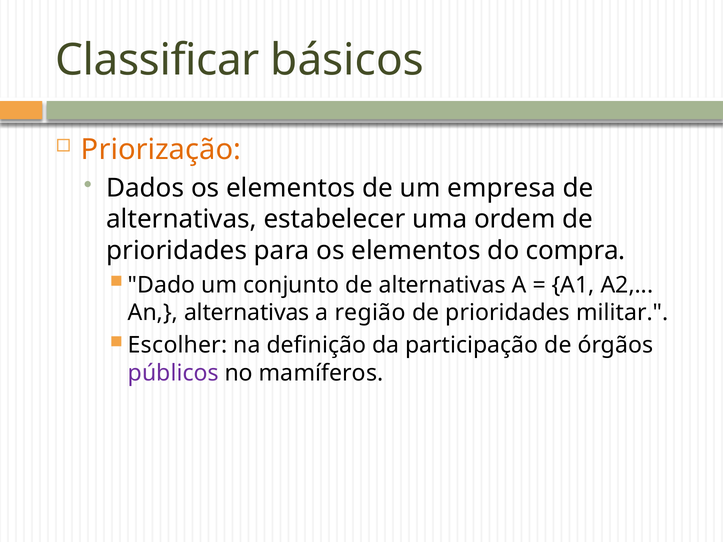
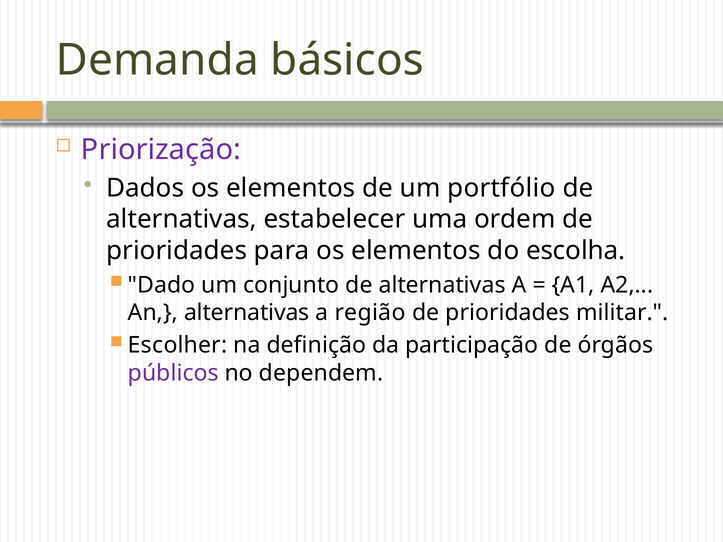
Classificar: Classificar -> Demanda
Priorização colour: orange -> purple
empresa: empresa -> portfólio
compra: compra -> escolha
mamíferos: mamíferos -> dependem
